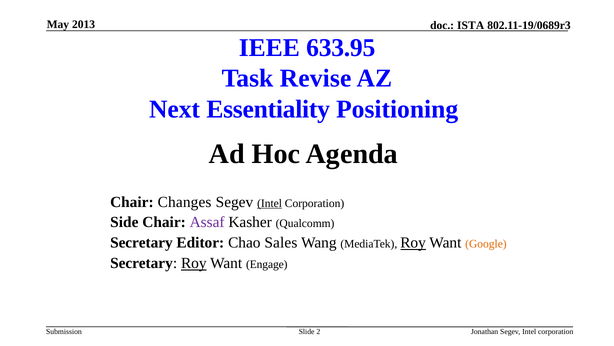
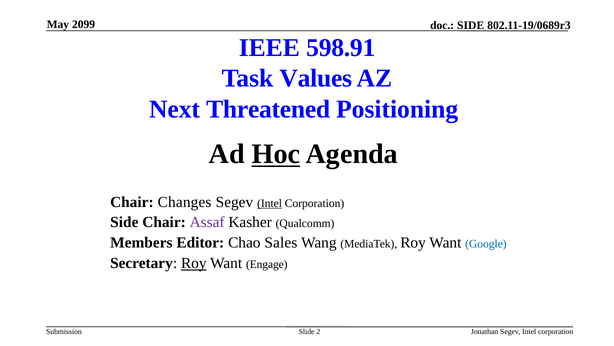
2013: 2013 -> 2099
ISTA at (471, 26): ISTA -> SIDE
633.95: 633.95 -> 598.91
Revise: Revise -> Values
Essentiality: Essentiality -> Threatened
Hoc underline: none -> present
Secretary at (141, 242): Secretary -> Members
Roy at (413, 242) underline: present -> none
Google colour: orange -> blue
